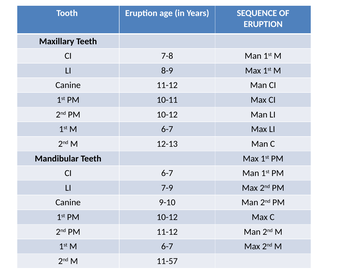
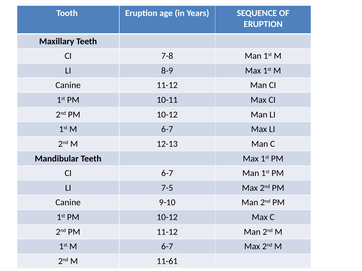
7-9: 7-9 -> 7-5
11-57: 11-57 -> 11-61
